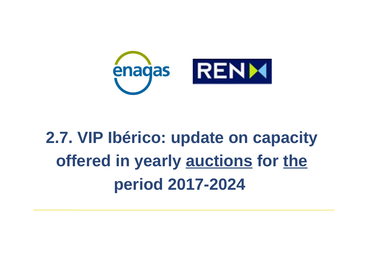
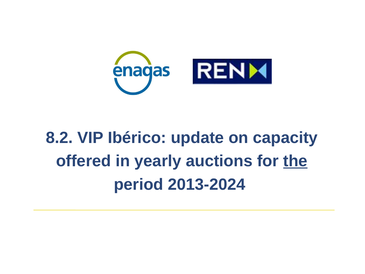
2.7: 2.7 -> 8.2
auctions underline: present -> none
2017-2024: 2017-2024 -> 2013-2024
